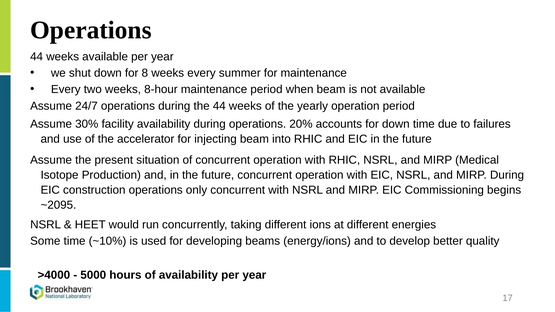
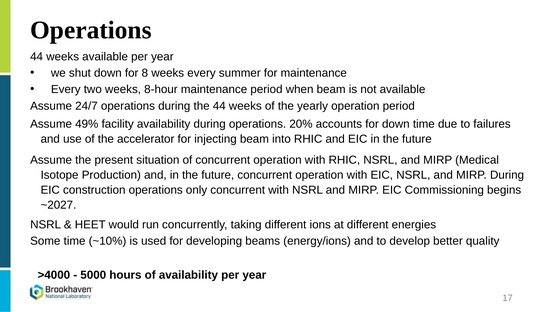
30%: 30% -> 49%
~2095: ~2095 -> ~2027
